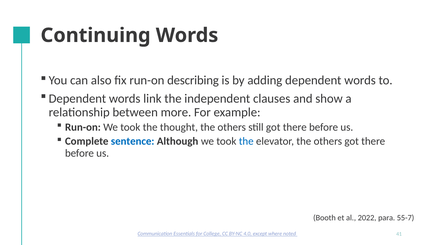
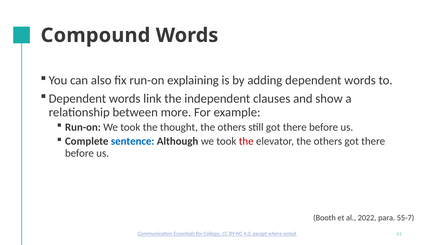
Continuing: Continuing -> Compound
describing: describing -> explaining
the at (246, 141) colour: blue -> red
